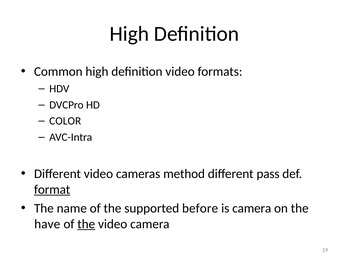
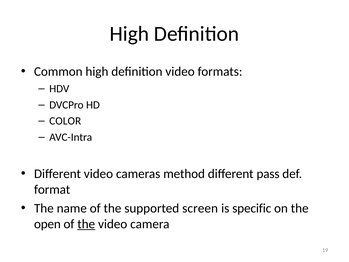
format underline: present -> none
before: before -> screen
is camera: camera -> specific
have: have -> open
